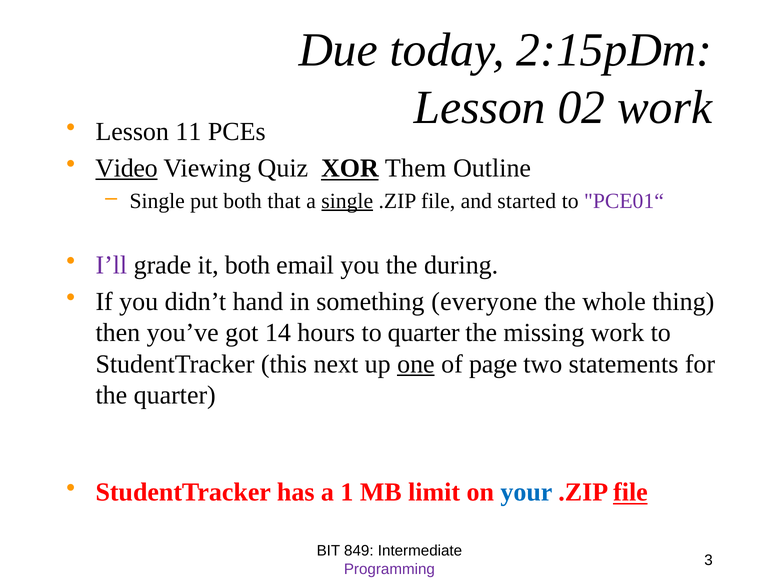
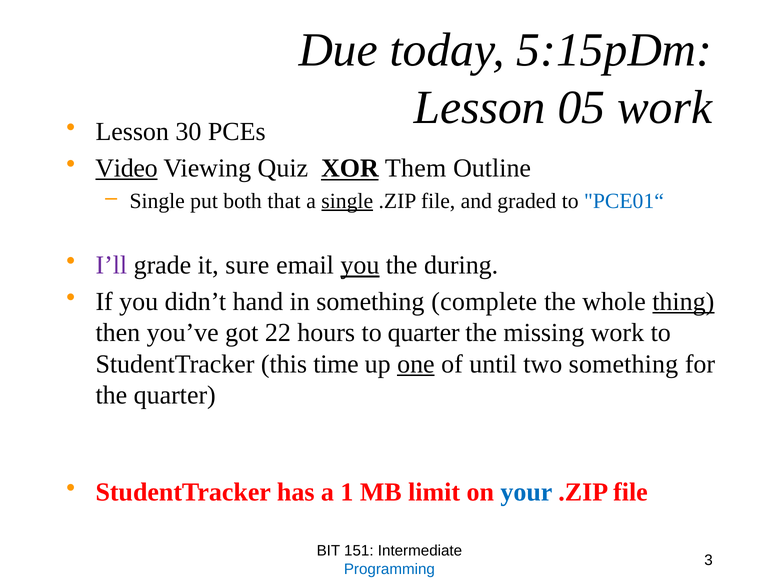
2:15pDm: 2:15pDm -> 5:15pDm
02: 02 -> 05
11: 11 -> 30
started: started -> graded
PCE01“ colour: purple -> blue
it both: both -> sure
you at (360, 265) underline: none -> present
everyone: everyone -> complete
thing underline: none -> present
14: 14 -> 22
next: next -> time
page: page -> until
two statements: statements -> something
file at (630, 492) underline: present -> none
849: 849 -> 151
Programming colour: purple -> blue
